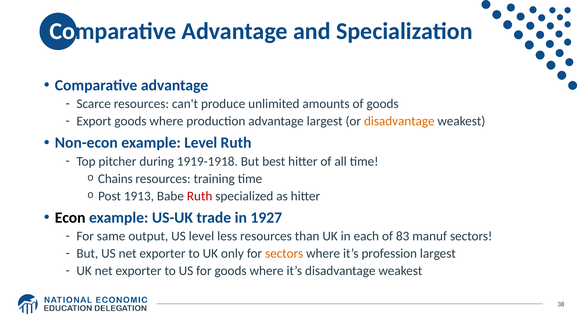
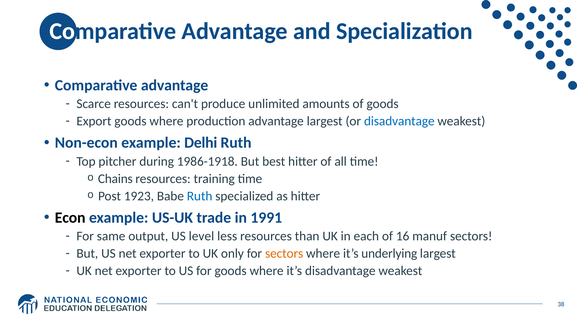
disadvantage at (399, 121) colour: orange -> blue
example Level: Level -> Delhi
1919-1918: 1919-1918 -> 1986-1918
1913: 1913 -> 1923
Ruth at (200, 196) colour: red -> blue
1927: 1927 -> 1991
83: 83 -> 16
profession: profession -> underlying
